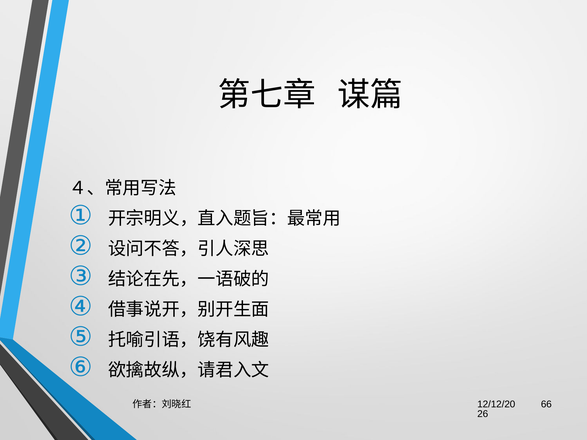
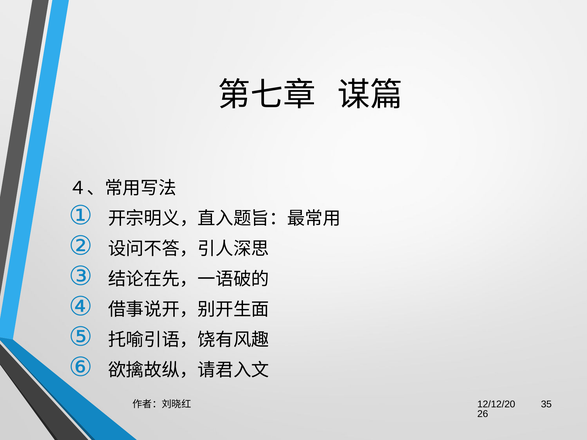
66: 66 -> 35
